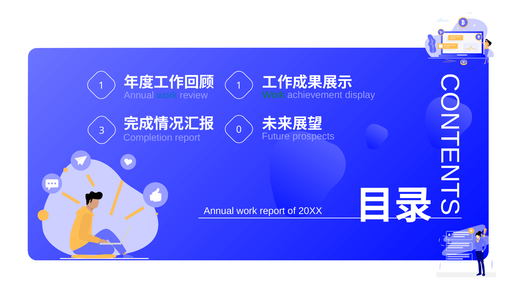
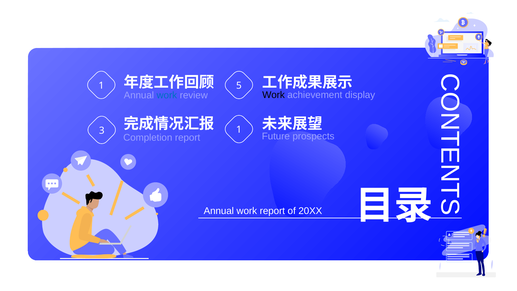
1 at (239, 86): 1 -> 5
Work at (274, 95) colour: green -> black
0 at (239, 130): 0 -> 1
